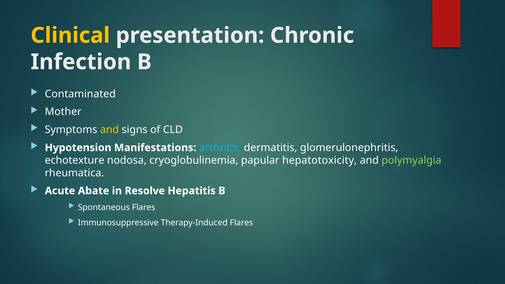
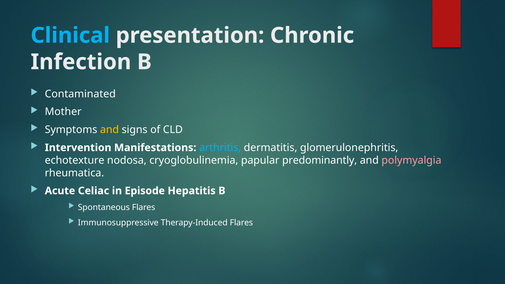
Clinical colour: yellow -> light blue
Hypotension: Hypotension -> Intervention
hepatotoxicity: hepatotoxicity -> predominantly
polymyalgia colour: light green -> pink
Abate: Abate -> Celiac
Resolve: Resolve -> Episode
